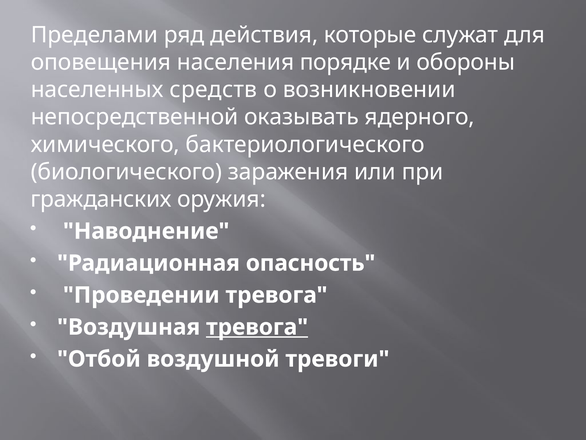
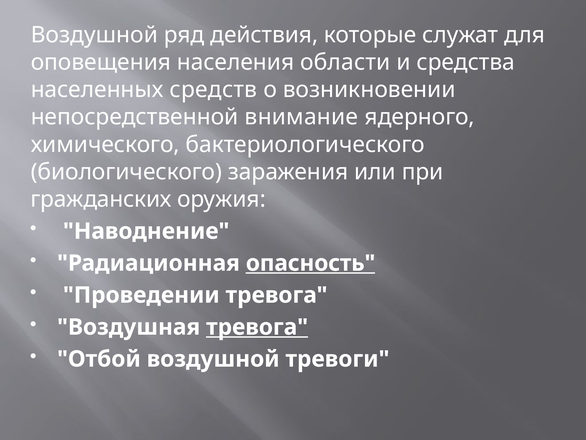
Пределами at (94, 35): Пределами -> Воздушной
порядке: порядке -> области
обороны: обороны -> средства
оказывать: оказывать -> внимание
опасность underline: none -> present
